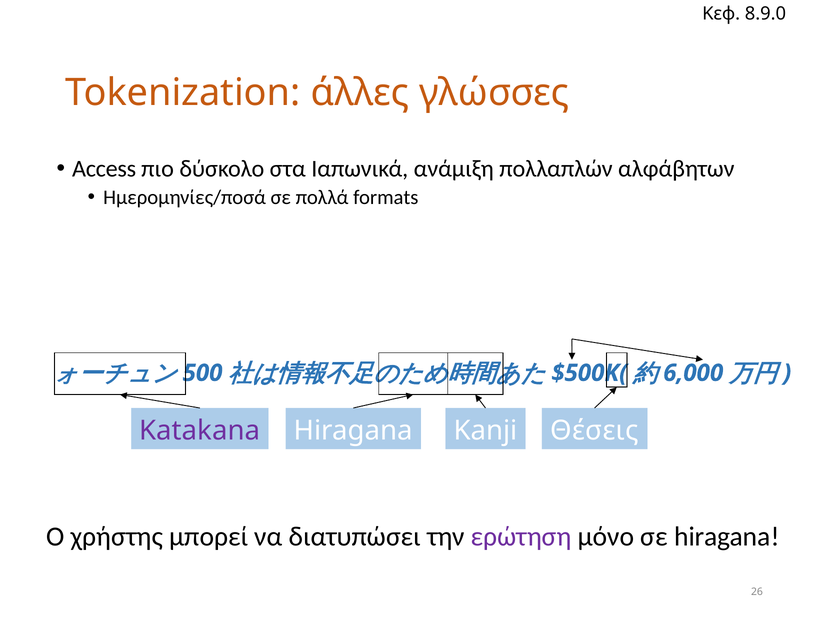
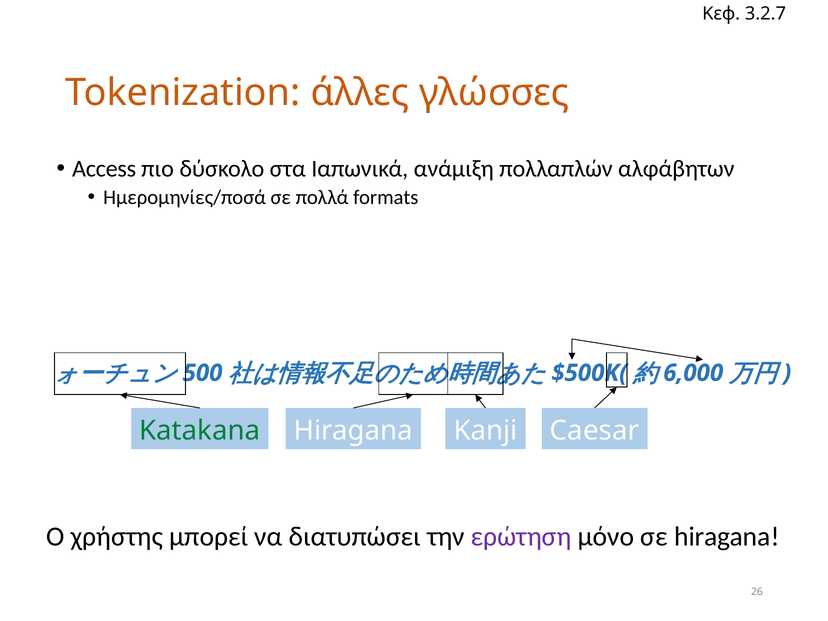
8.9.0: 8.9.0 -> 3.2.7
Katakana colour: purple -> green
Θέσεις: Θέσεις -> Caesar
